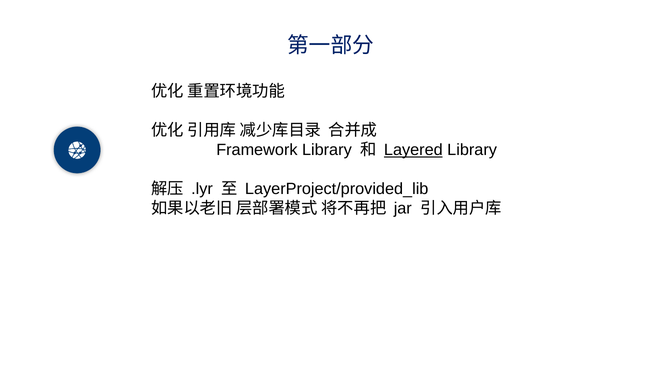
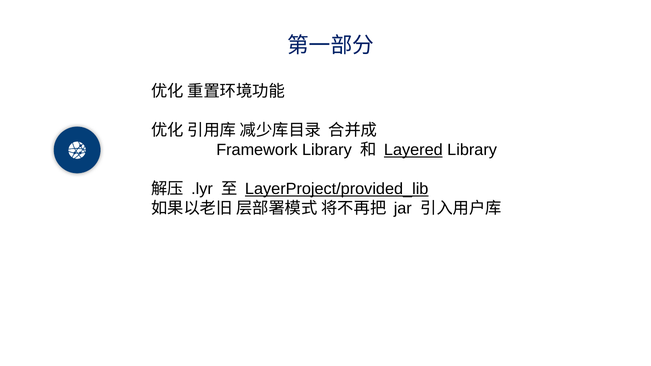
LayerProject/provided_lib underline: none -> present
